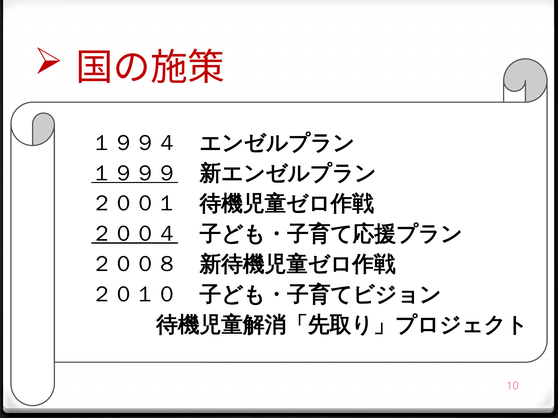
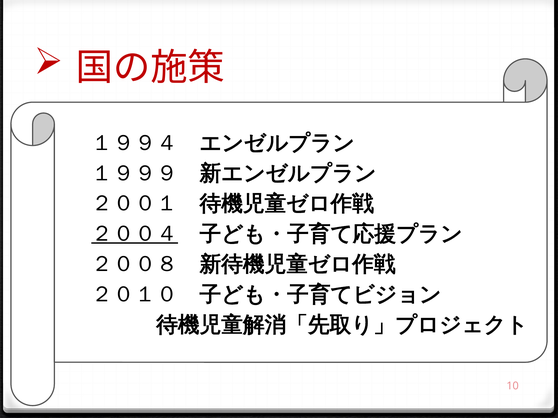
１９９９ underline: present -> none
